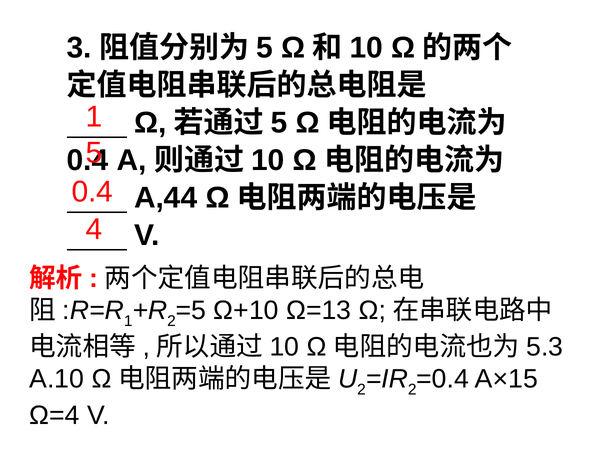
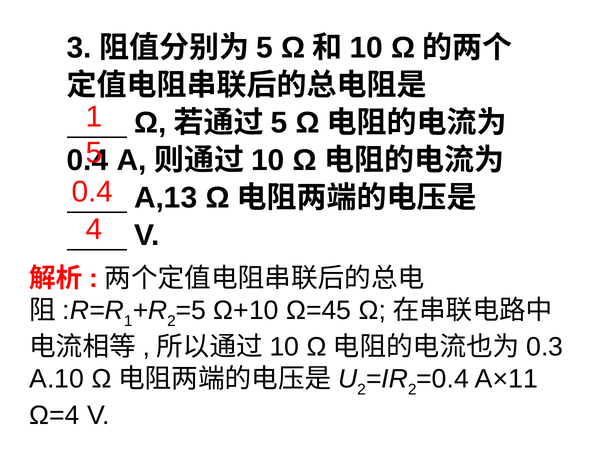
A,44: A,44 -> A,13
Ω=13: Ω=13 -> Ω=45
5.3: 5.3 -> 0.3
A×15: A×15 -> A×11
